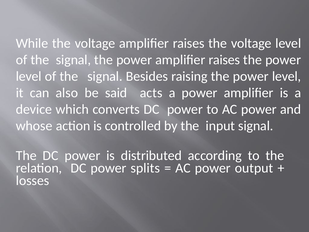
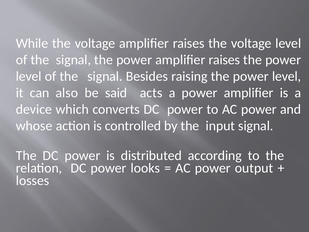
splits: splits -> looks
